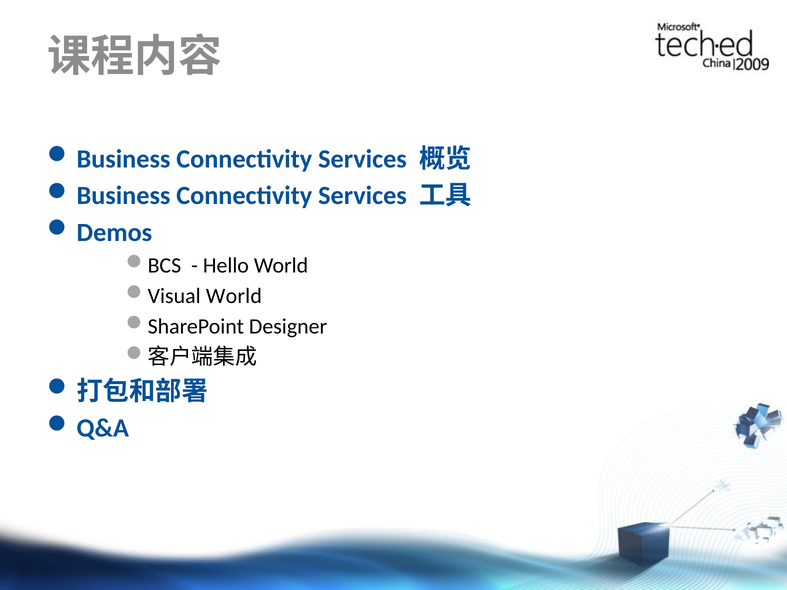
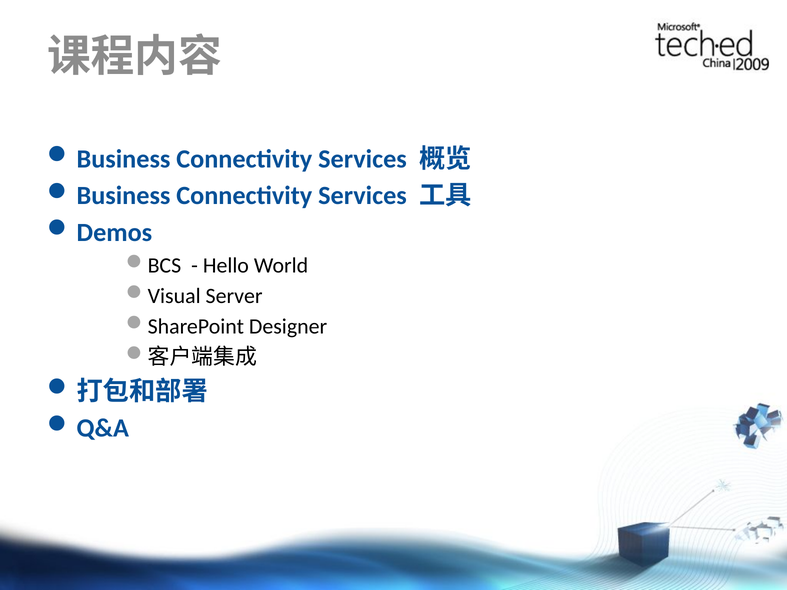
Visual World: World -> Server
